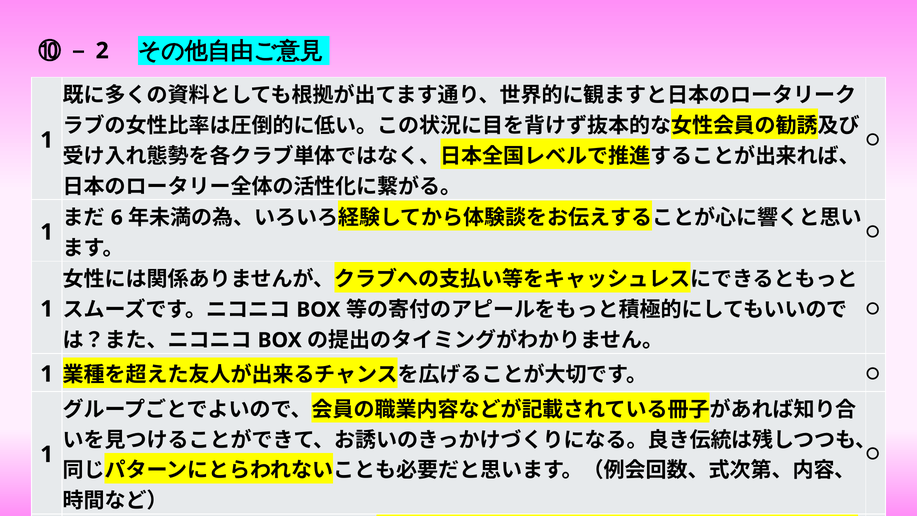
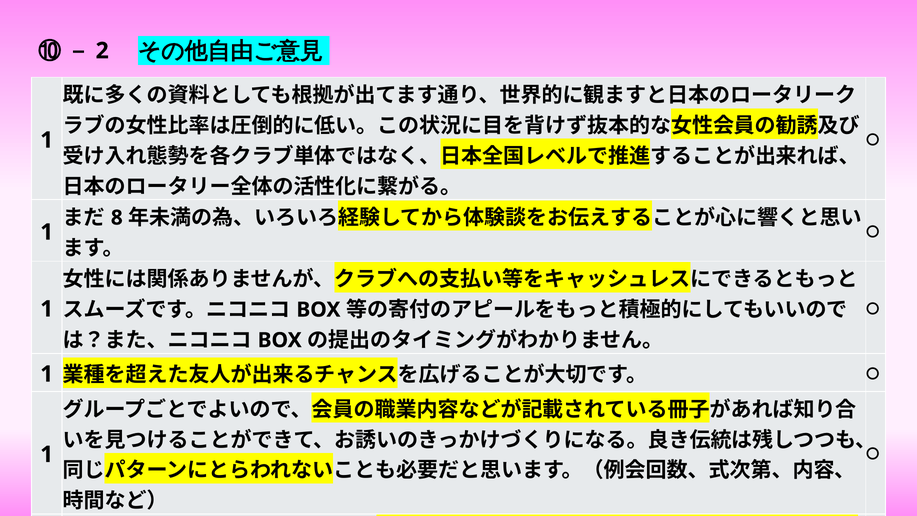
6: 6 -> 8
